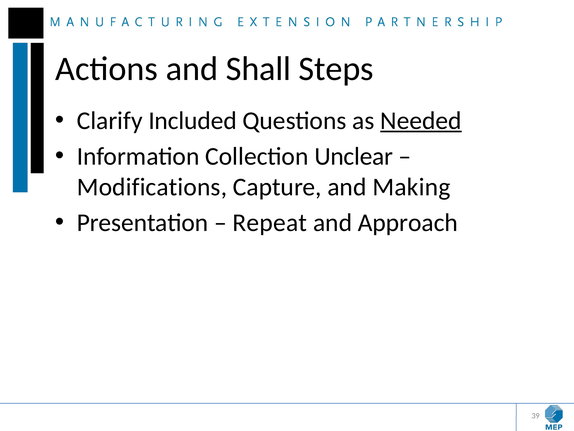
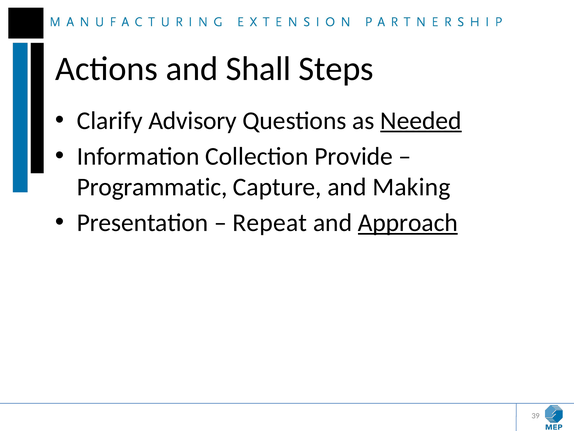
Included: Included -> Advisory
Unclear: Unclear -> Provide
Modifications: Modifications -> Programmatic
Approach underline: none -> present
